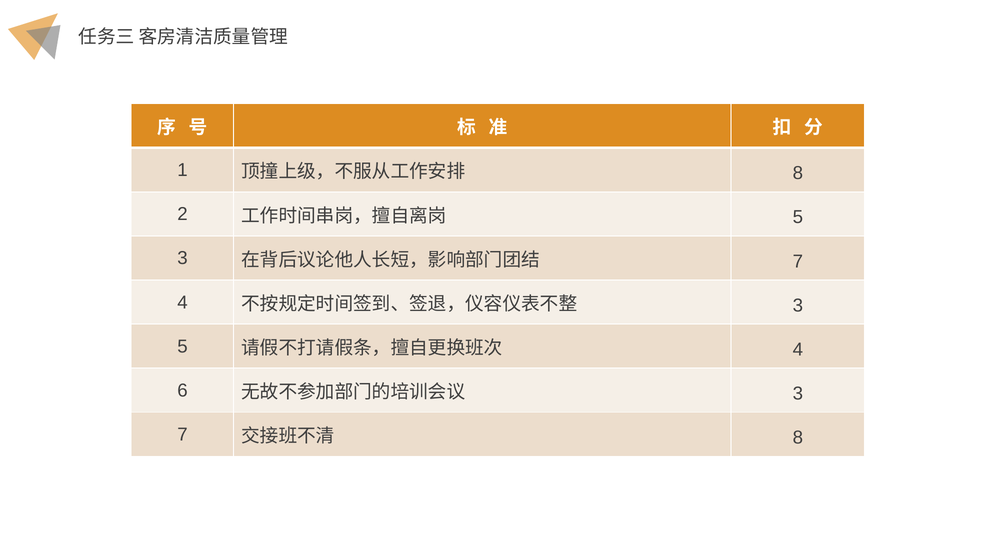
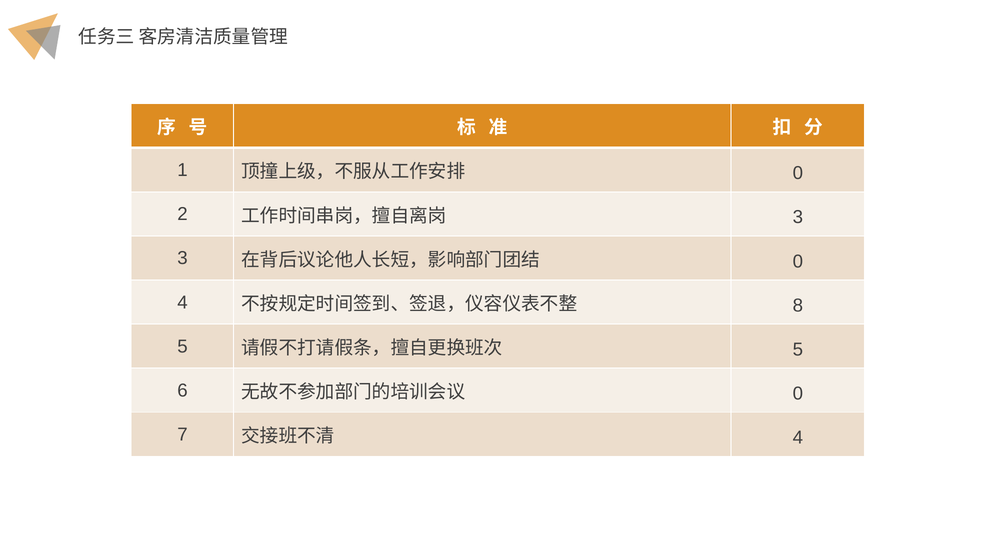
8 at (798, 173): 8 -> 0
5 at (798, 217): 5 -> 3
7 at (798, 262): 7 -> 0
3 at (798, 306): 3 -> 8
4 at (798, 350): 4 -> 5
3 at (798, 394): 3 -> 0
8 at (798, 438): 8 -> 4
